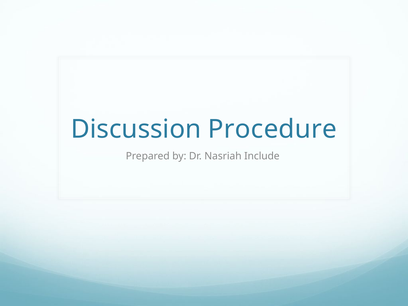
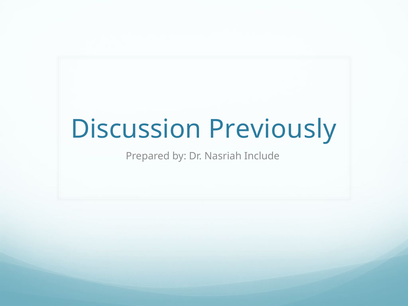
Procedure: Procedure -> Previously
